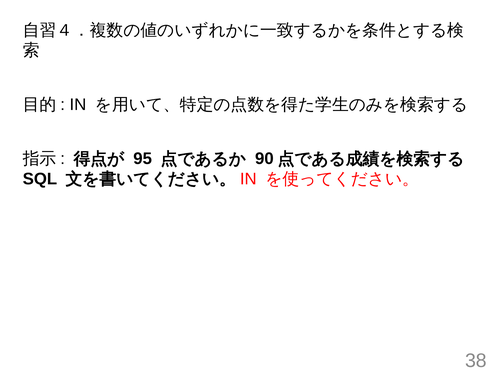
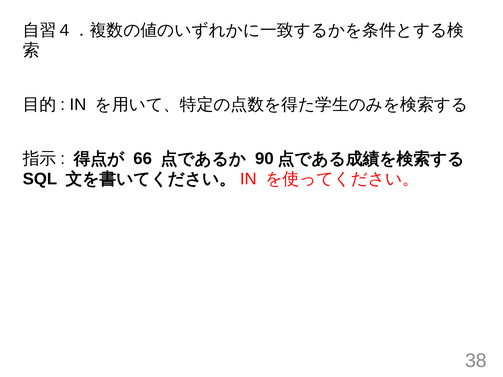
95: 95 -> 66
